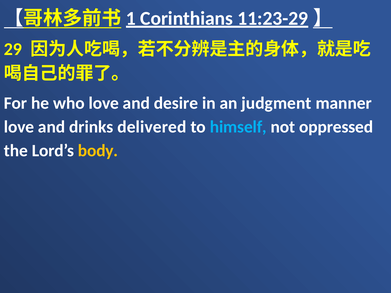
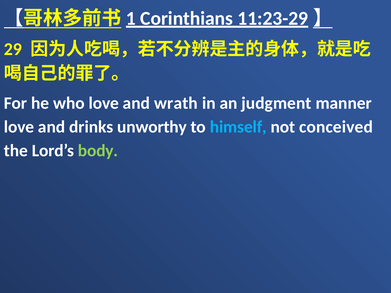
desire: desire -> wrath
delivered: delivered -> unworthy
oppressed: oppressed -> conceived
body colour: yellow -> light green
